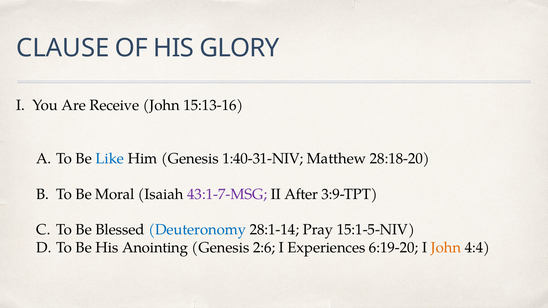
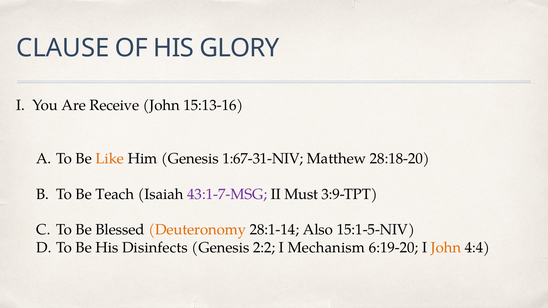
Like colour: blue -> orange
1:40-31-NIV: 1:40-31-NIV -> 1:67-31-NIV
Moral: Moral -> Teach
After: After -> Must
Deuteronomy colour: blue -> orange
Pray: Pray -> Also
Anointing: Anointing -> Disinfects
2:6: 2:6 -> 2:2
Experiences: Experiences -> Mechanism
